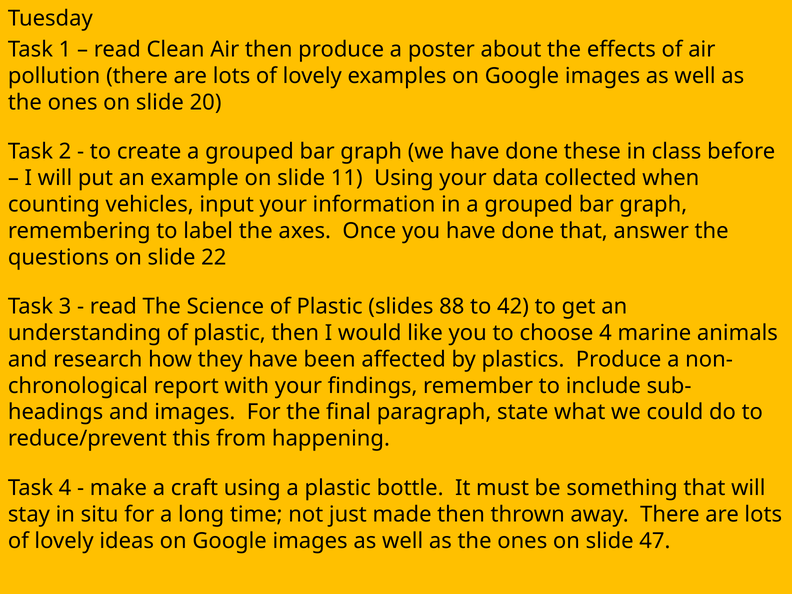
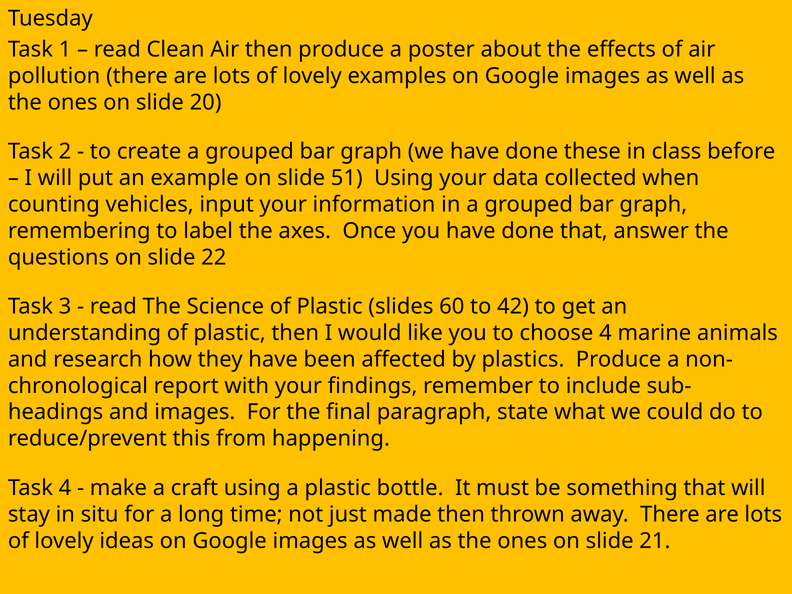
11: 11 -> 51
88: 88 -> 60
47: 47 -> 21
